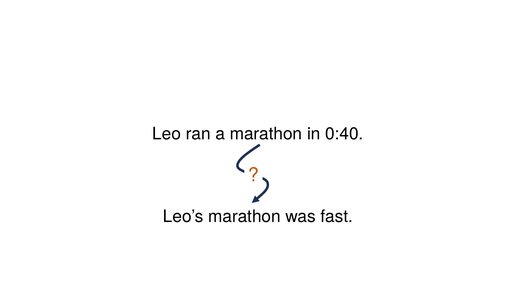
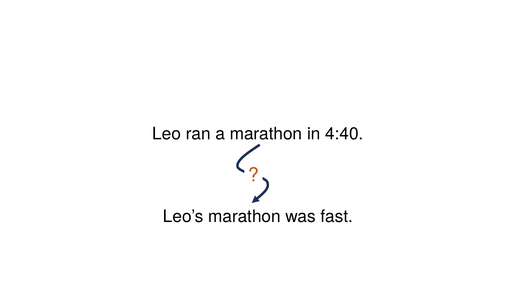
0:40: 0:40 -> 4:40
